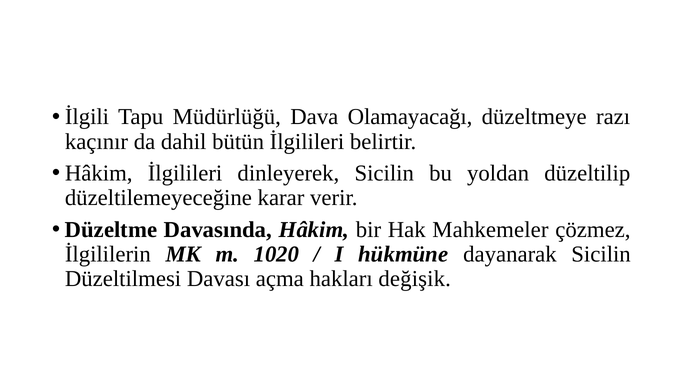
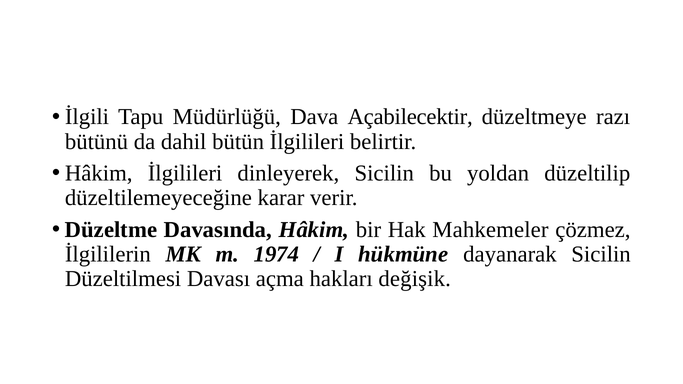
Olamayacağı: Olamayacağı -> Açabilecektir
kaçınır: kaçınır -> bütünü
1020: 1020 -> 1974
